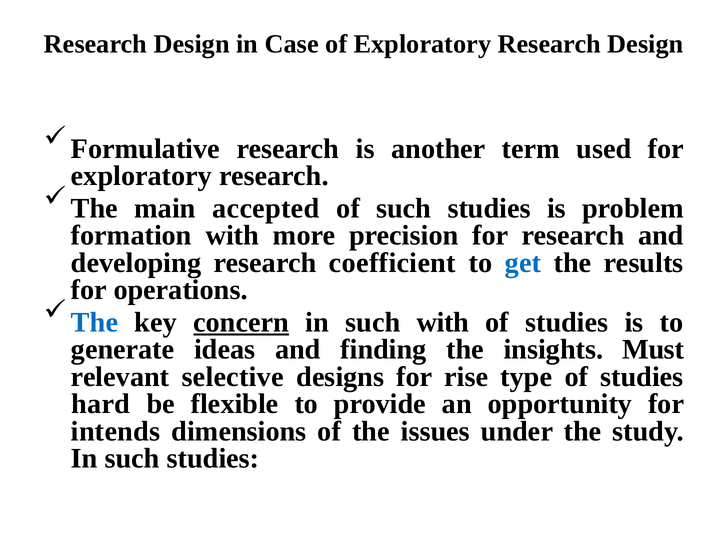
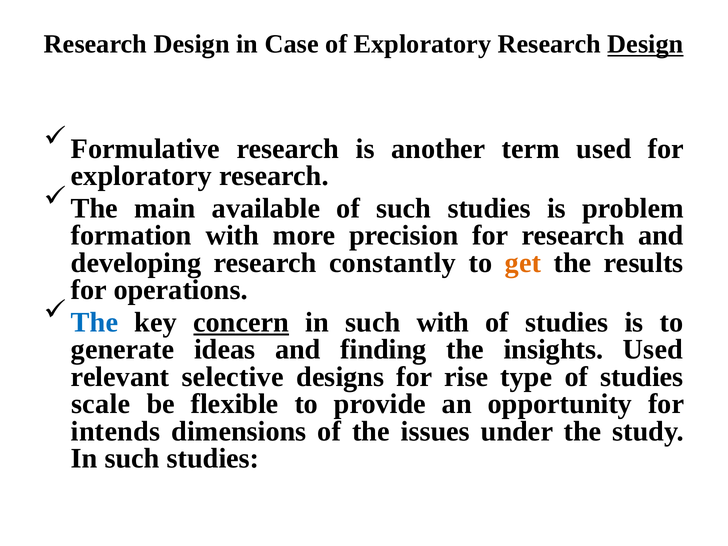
Design at (645, 44) underline: none -> present
accepted: accepted -> available
coefficient: coefficient -> constantly
get colour: blue -> orange
insights Must: Must -> Used
hard: hard -> scale
